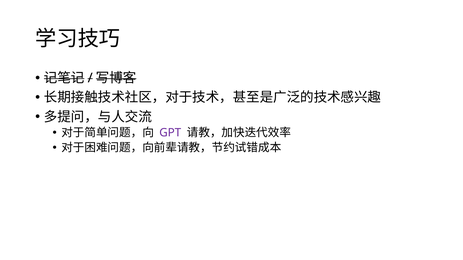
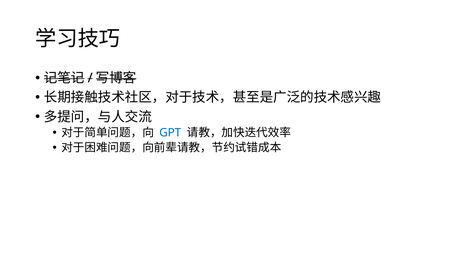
GPT colour: purple -> blue
